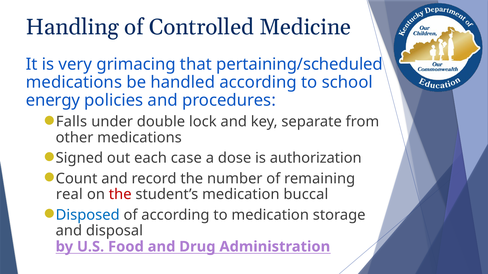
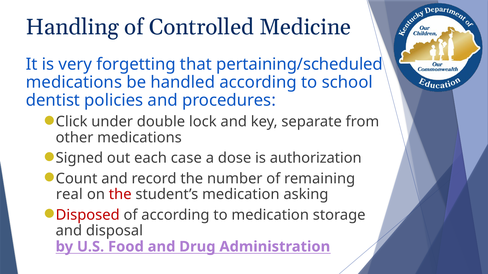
grimacing: grimacing -> forgetting
energy: energy -> dentist
Falls: Falls -> Click
buccal: buccal -> asking
Disposed colour: blue -> red
